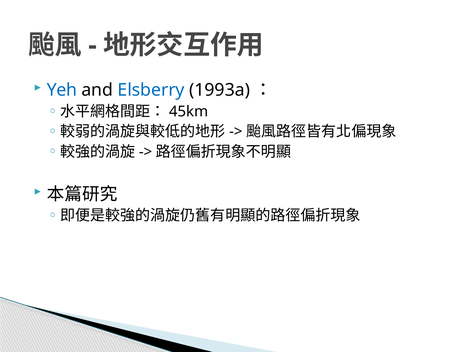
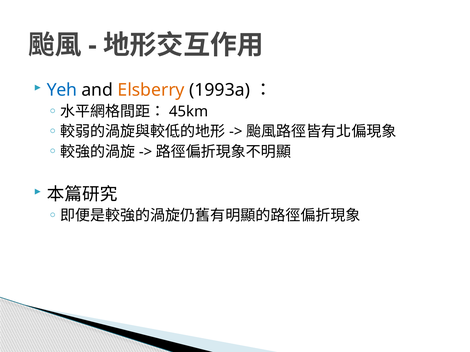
Elsberry colour: blue -> orange
